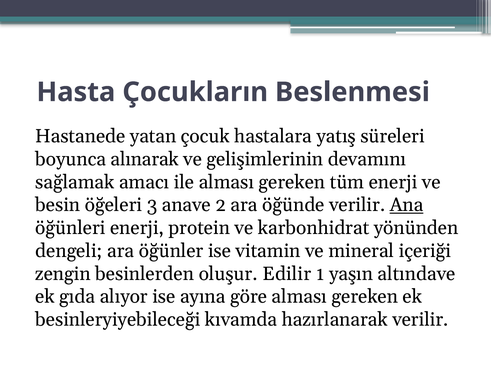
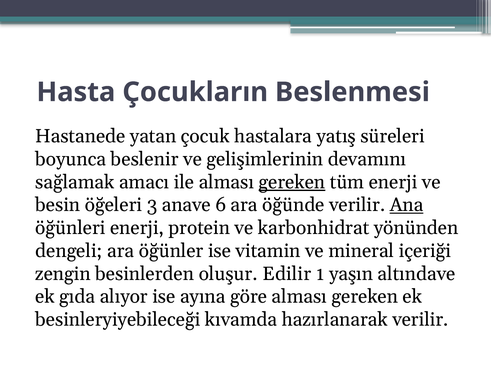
alınarak: alınarak -> beslenir
gereken at (292, 182) underline: none -> present
2: 2 -> 6
